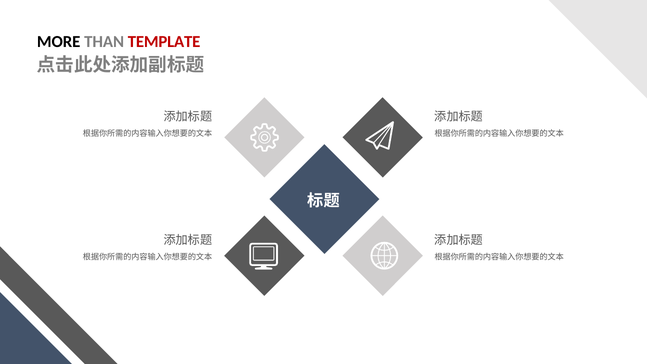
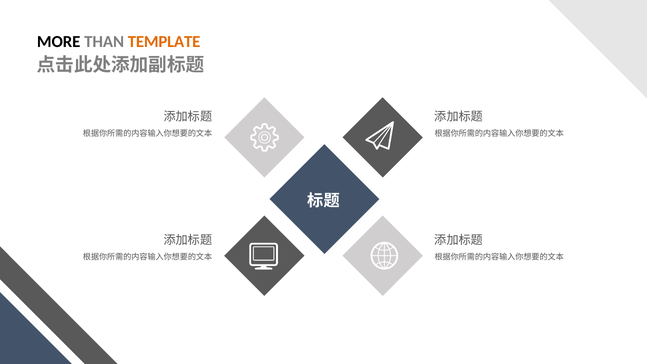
TEMPLATE colour: red -> orange
